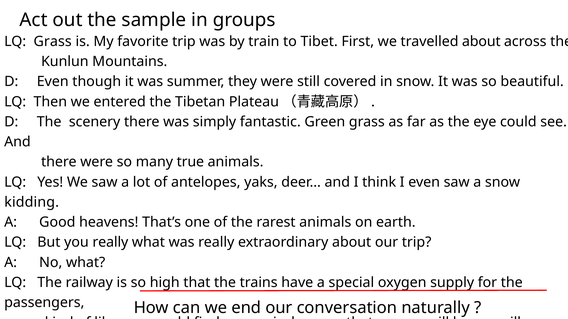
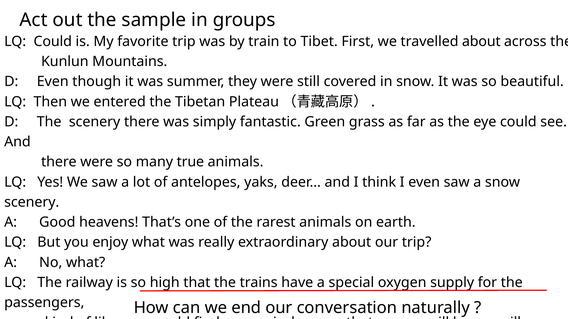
LQ Grass: Grass -> Could
kidding at (32, 202): kidding -> scenery
you really: really -> enjoy
